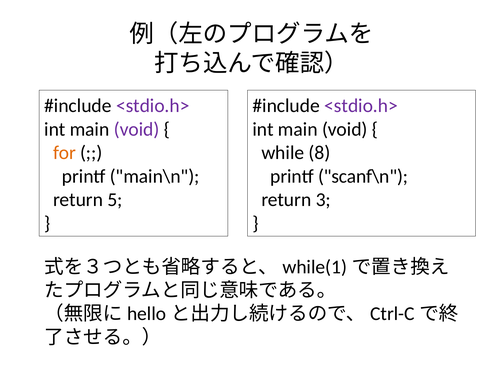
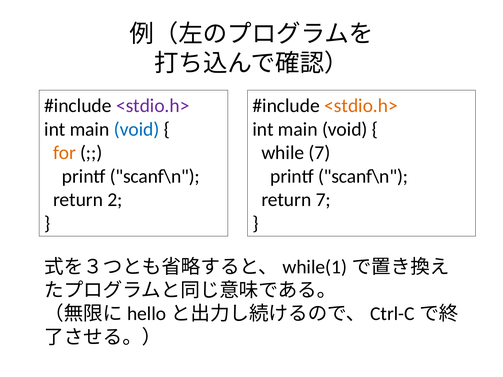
<stdio.h> at (361, 106) colour: purple -> orange
void at (137, 129) colour: purple -> blue
while 8: 8 -> 7
main\n at (155, 176): main\n -> scanf\n
5: 5 -> 2
return 3: 3 -> 7
